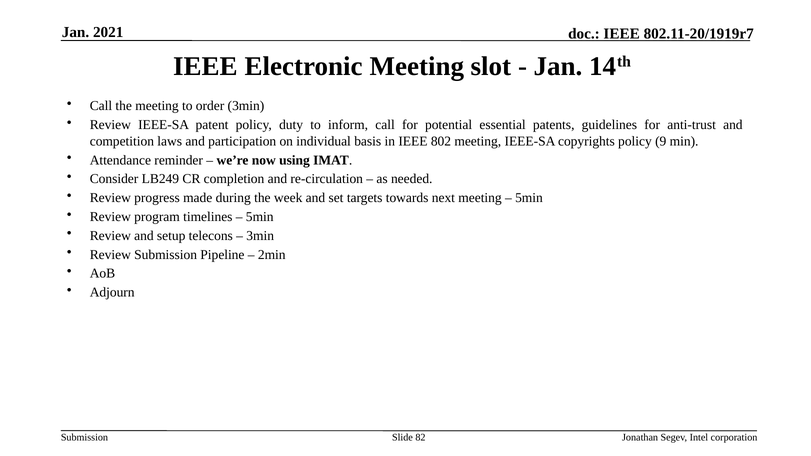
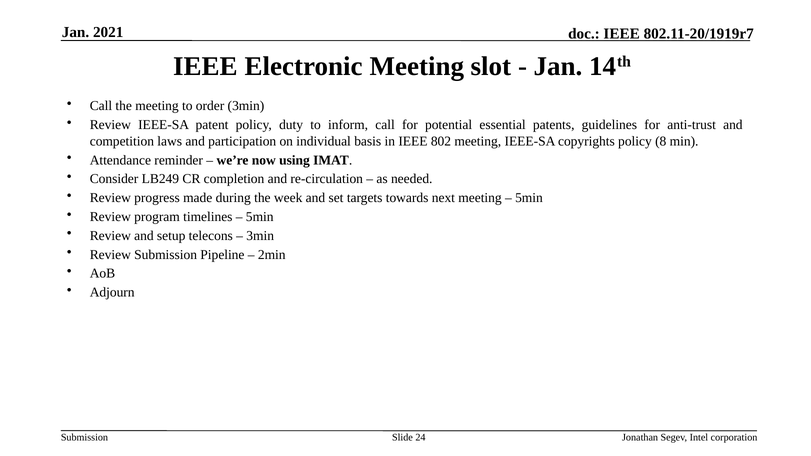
9: 9 -> 8
82: 82 -> 24
